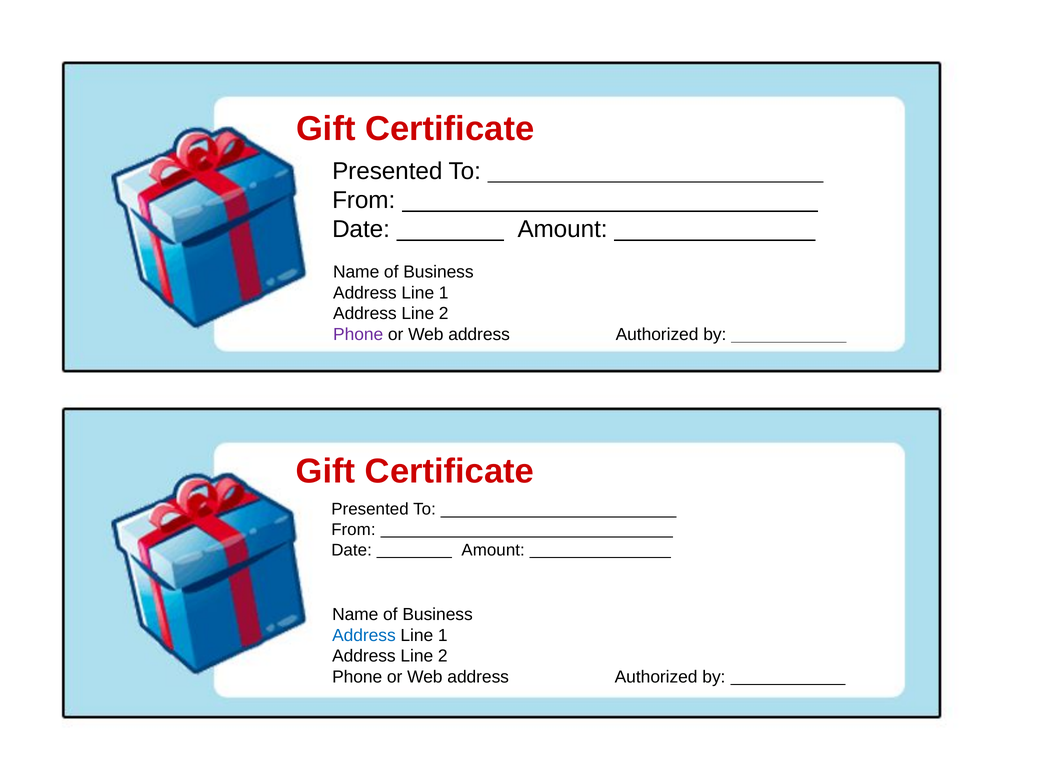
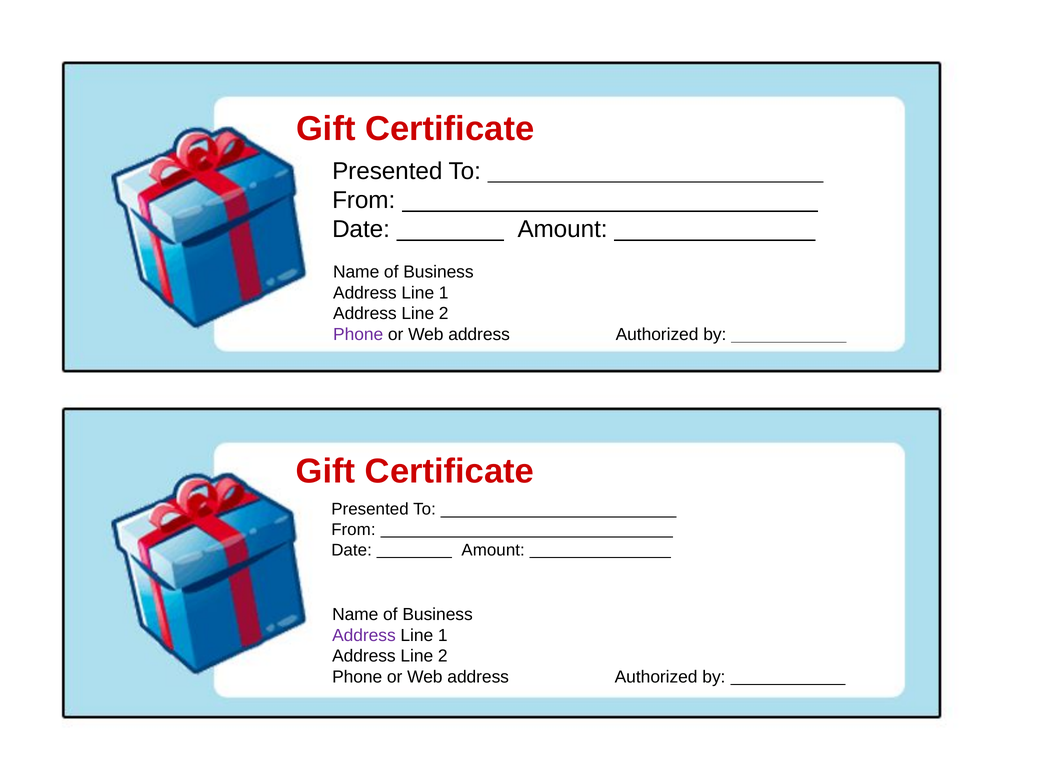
Address at (364, 635) colour: blue -> purple
